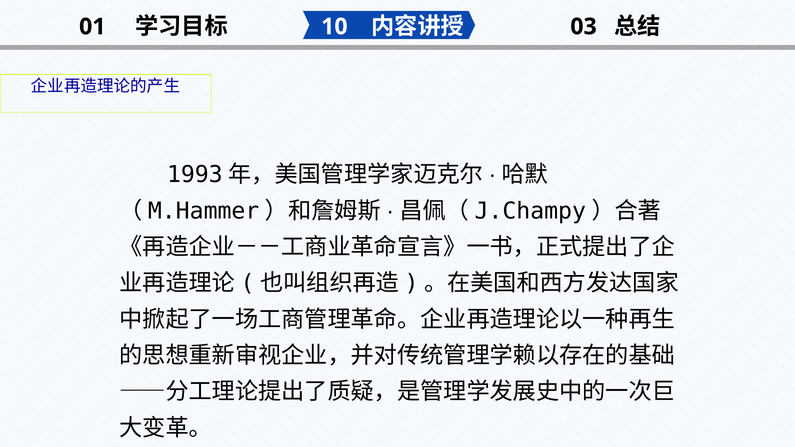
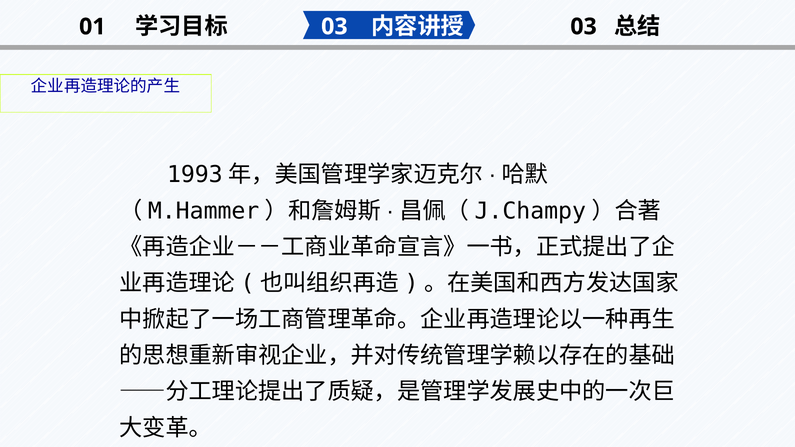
10 at (334, 27): 10 -> 03
